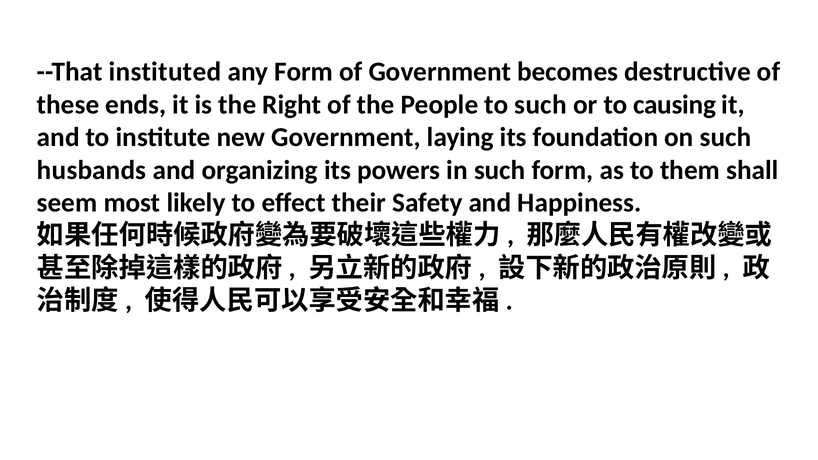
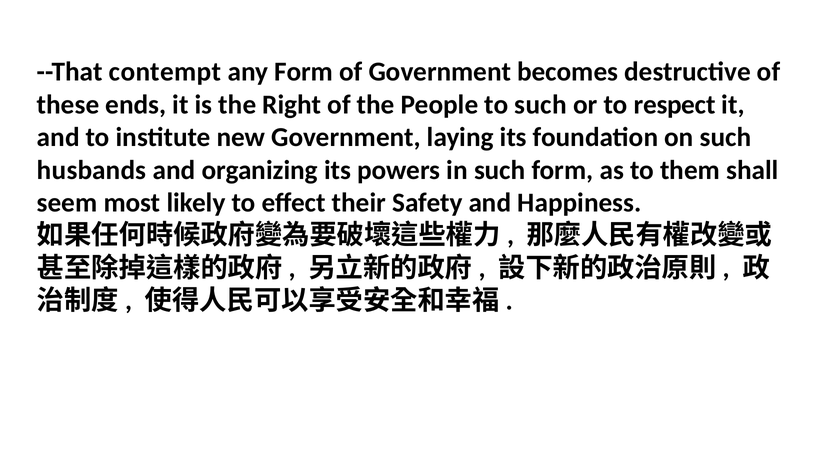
instituted: instituted -> contempt
causing: causing -> respect
